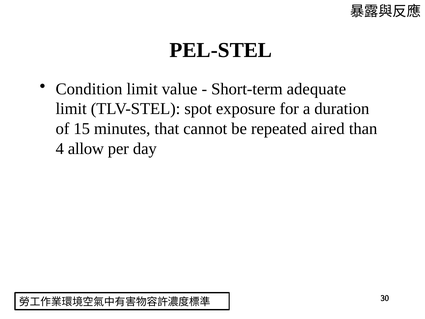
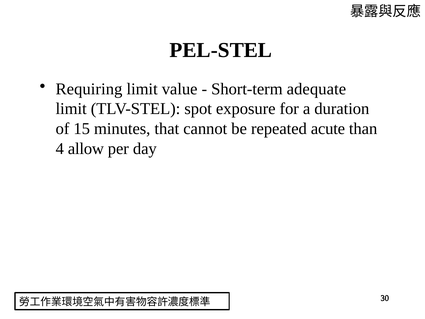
Condition: Condition -> Requiring
aired: aired -> acute
